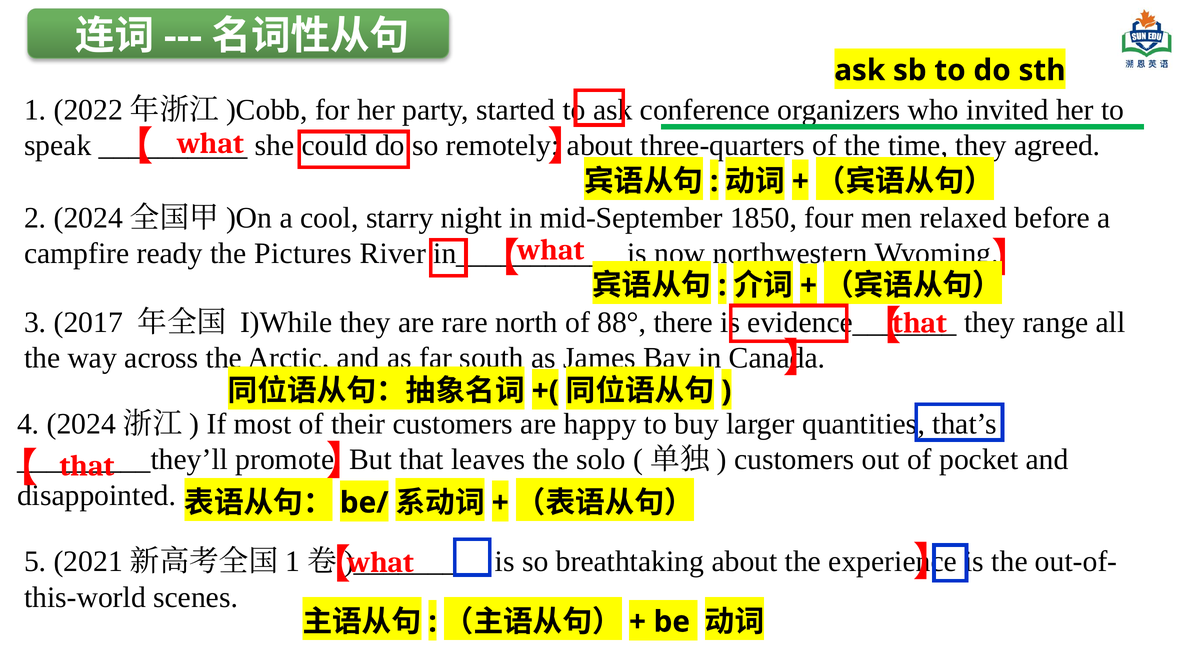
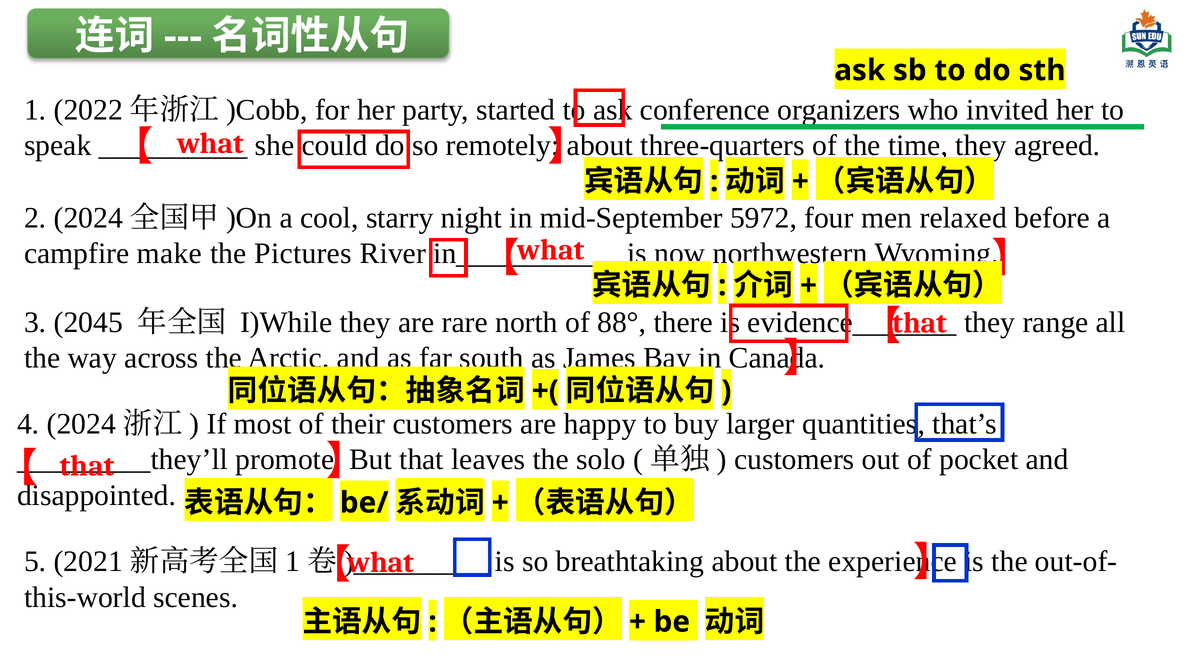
1850: 1850 -> 5972
ready: ready -> make
2017: 2017 -> 2045
